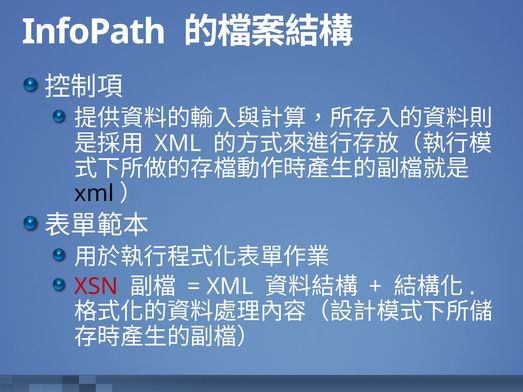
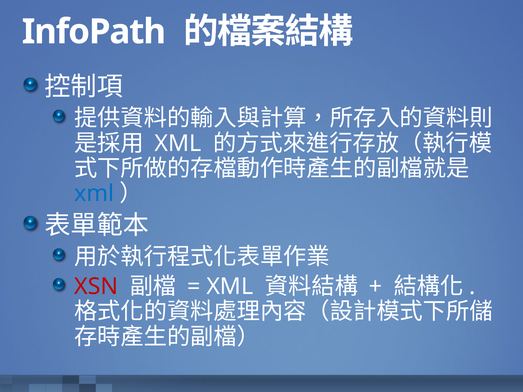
xml at (94, 194) colour: black -> blue
